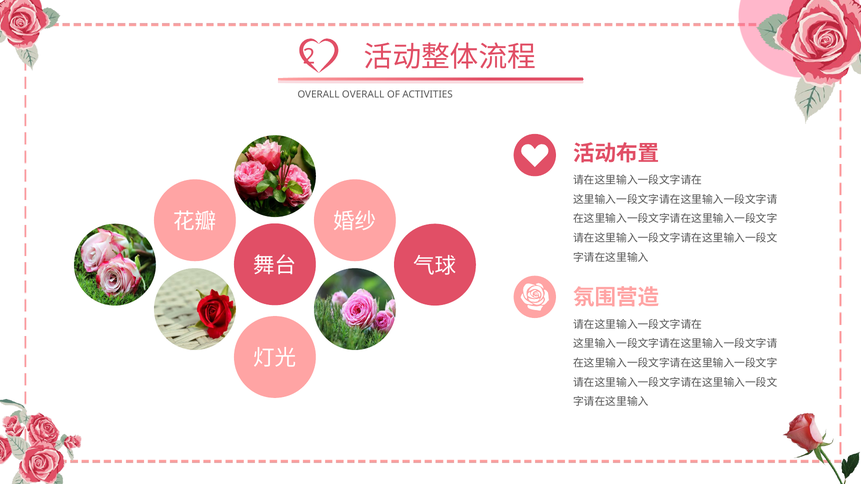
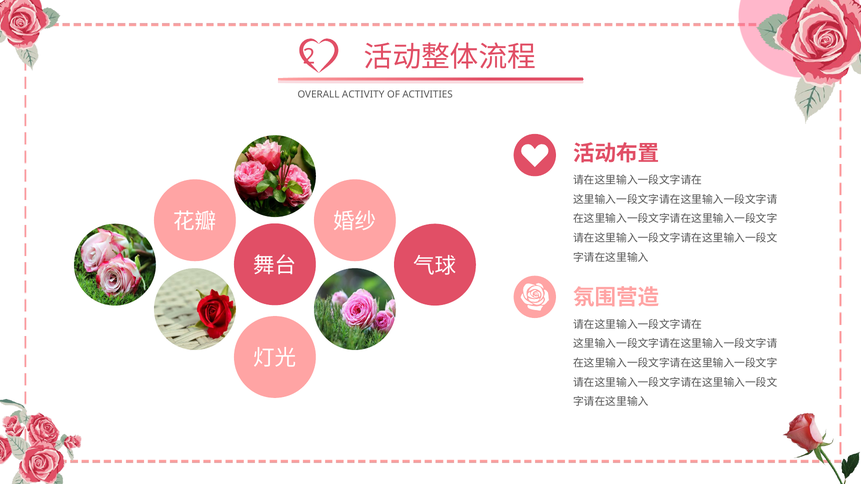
OVERALL OVERALL: OVERALL -> ACTIVITY
